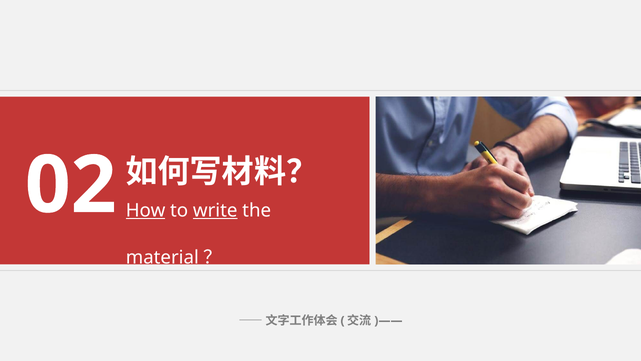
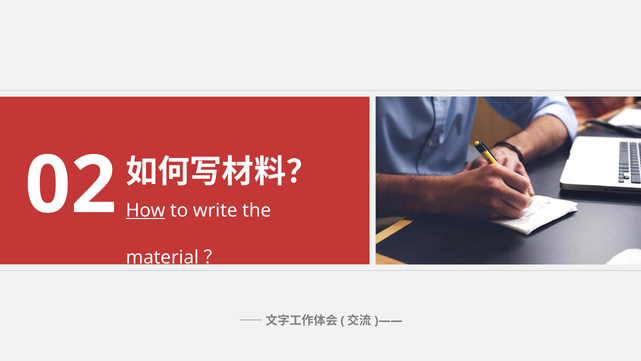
write underline: present -> none
